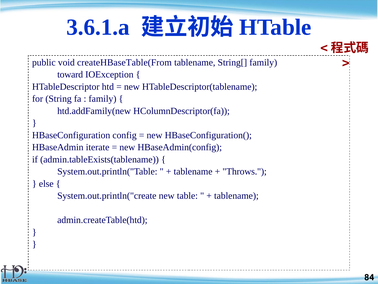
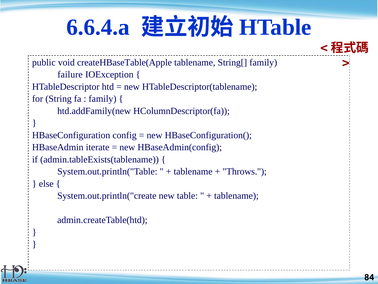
3.6.1.a: 3.6.1.a -> 6.6.4.a
createHBaseTable(From: createHBaseTable(From -> createHBaseTable(Apple
toward: toward -> failure
